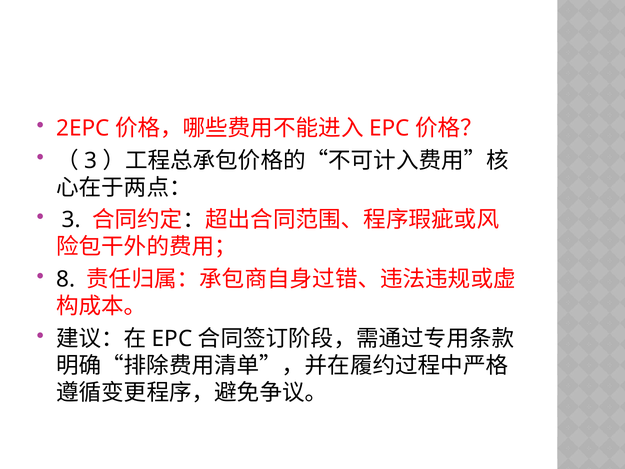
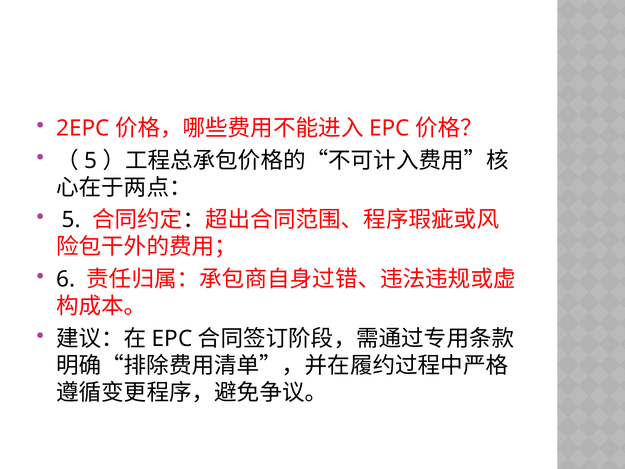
3 at (91, 160): 3 -> 5
3 at (71, 220): 3 -> 5
8: 8 -> 6
